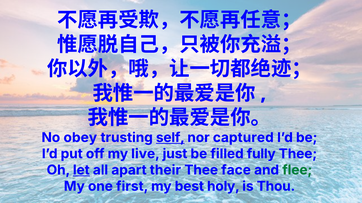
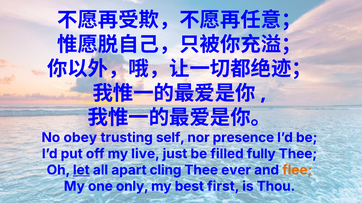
self underline: present -> none
captured: captured -> presence
their: their -> cling
face: face -> ever
flee colour: green -> orange
first: first -> only
holy: holy -> first
